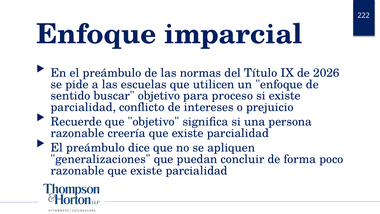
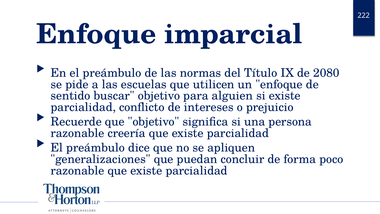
2026: 2026 -> 2080
proceso: proceso -> alguien
